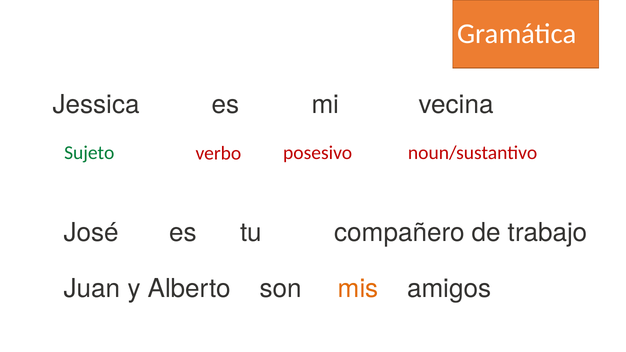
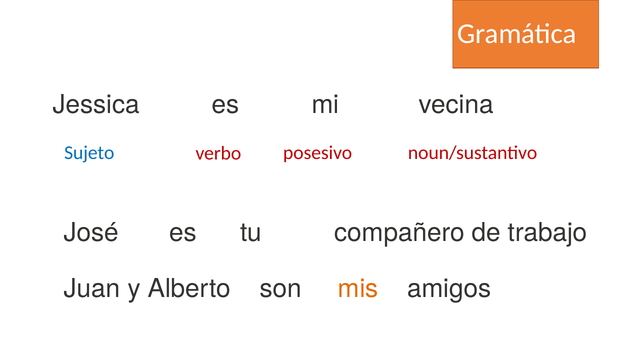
Sujeto colour: green -> blue
